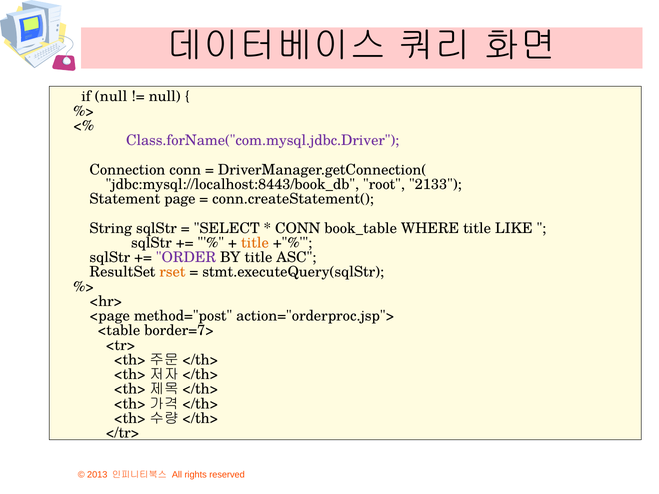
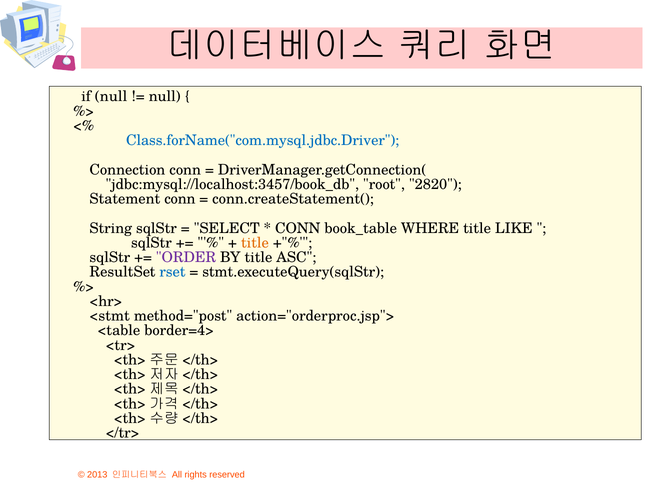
Class.forName("com.mysql.jdbc.Driver colour: purple -> blue
jdbc:mysql://localhost:8443/book_db: jdbc:mysql://localhost:8443/book_db -> jdbc:mysql://localhost:3457/book_db
2133: 2133 -> 2820
Statement page: page -> conn
rset colour: orange -> blue
<page: <page -> <stmt
border=7>: border=7> -> border=4>
